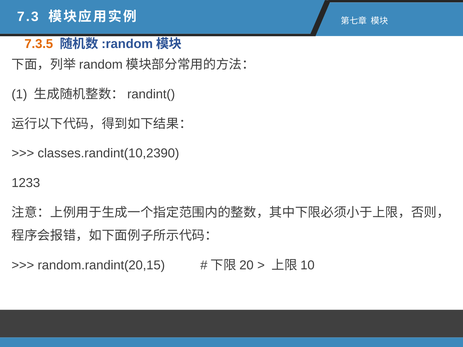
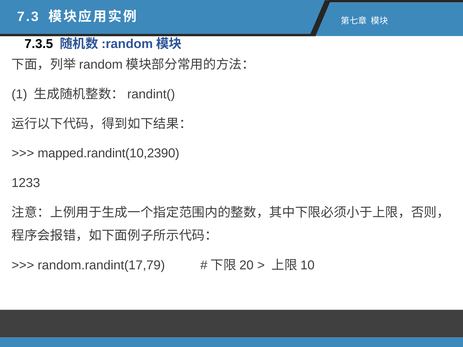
7.3.5 colour: orange -> black
classes.randint(10,2390: classes.randint(10,2390 -> mapped.randint(10,2390
random.randint(20,15: random.randint(20,15 -> random.randint(17,79
